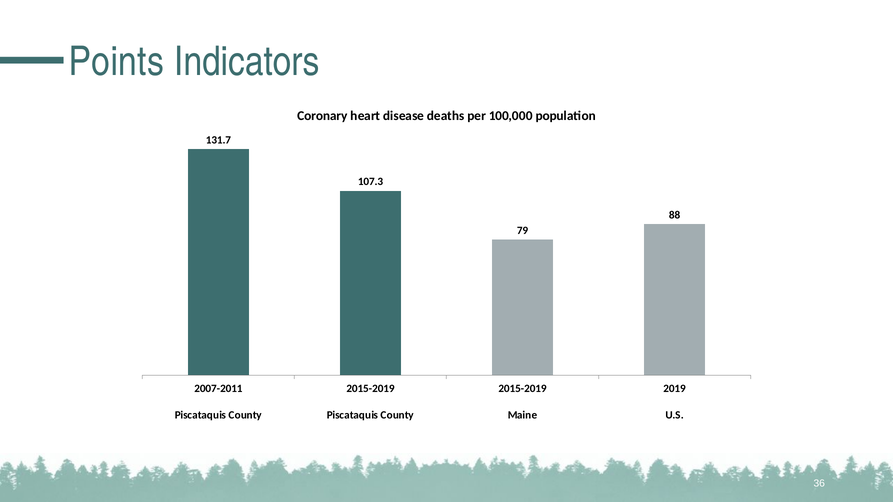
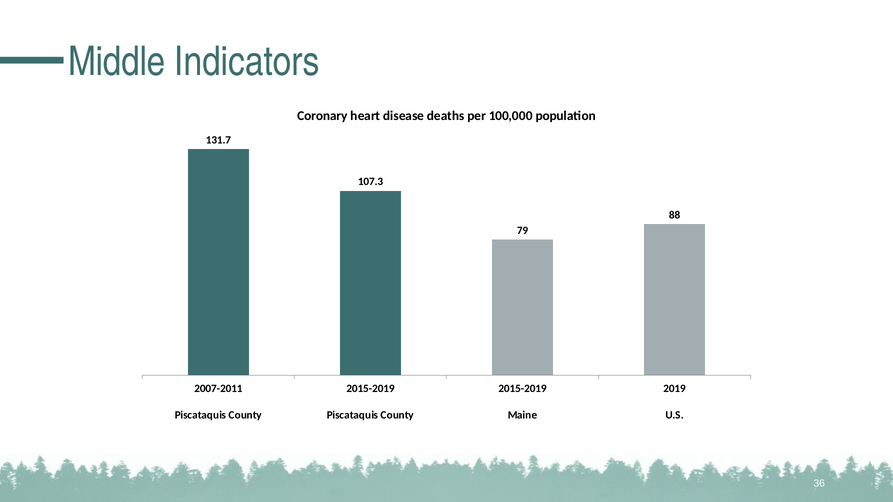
Points: Points -> Middle
